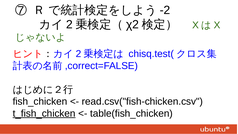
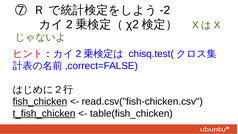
fish_chicken underline: none -> present
